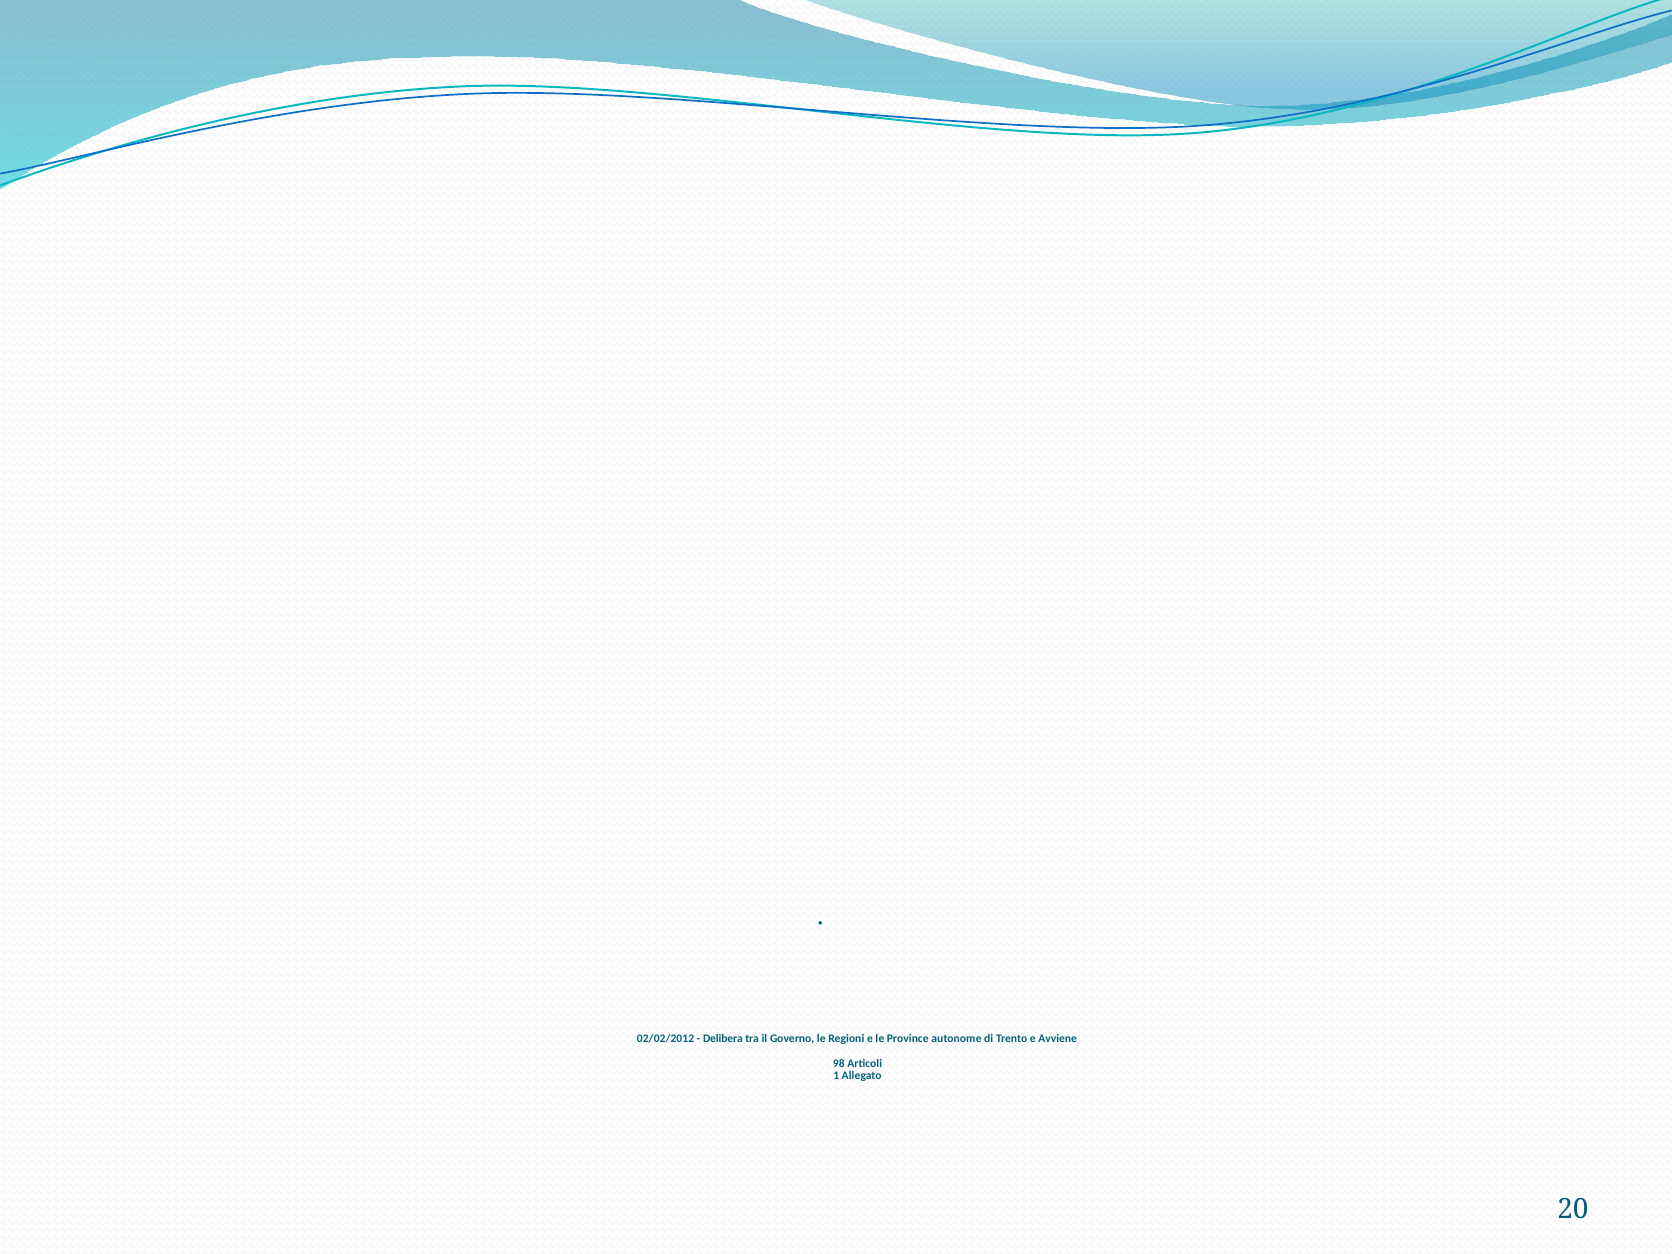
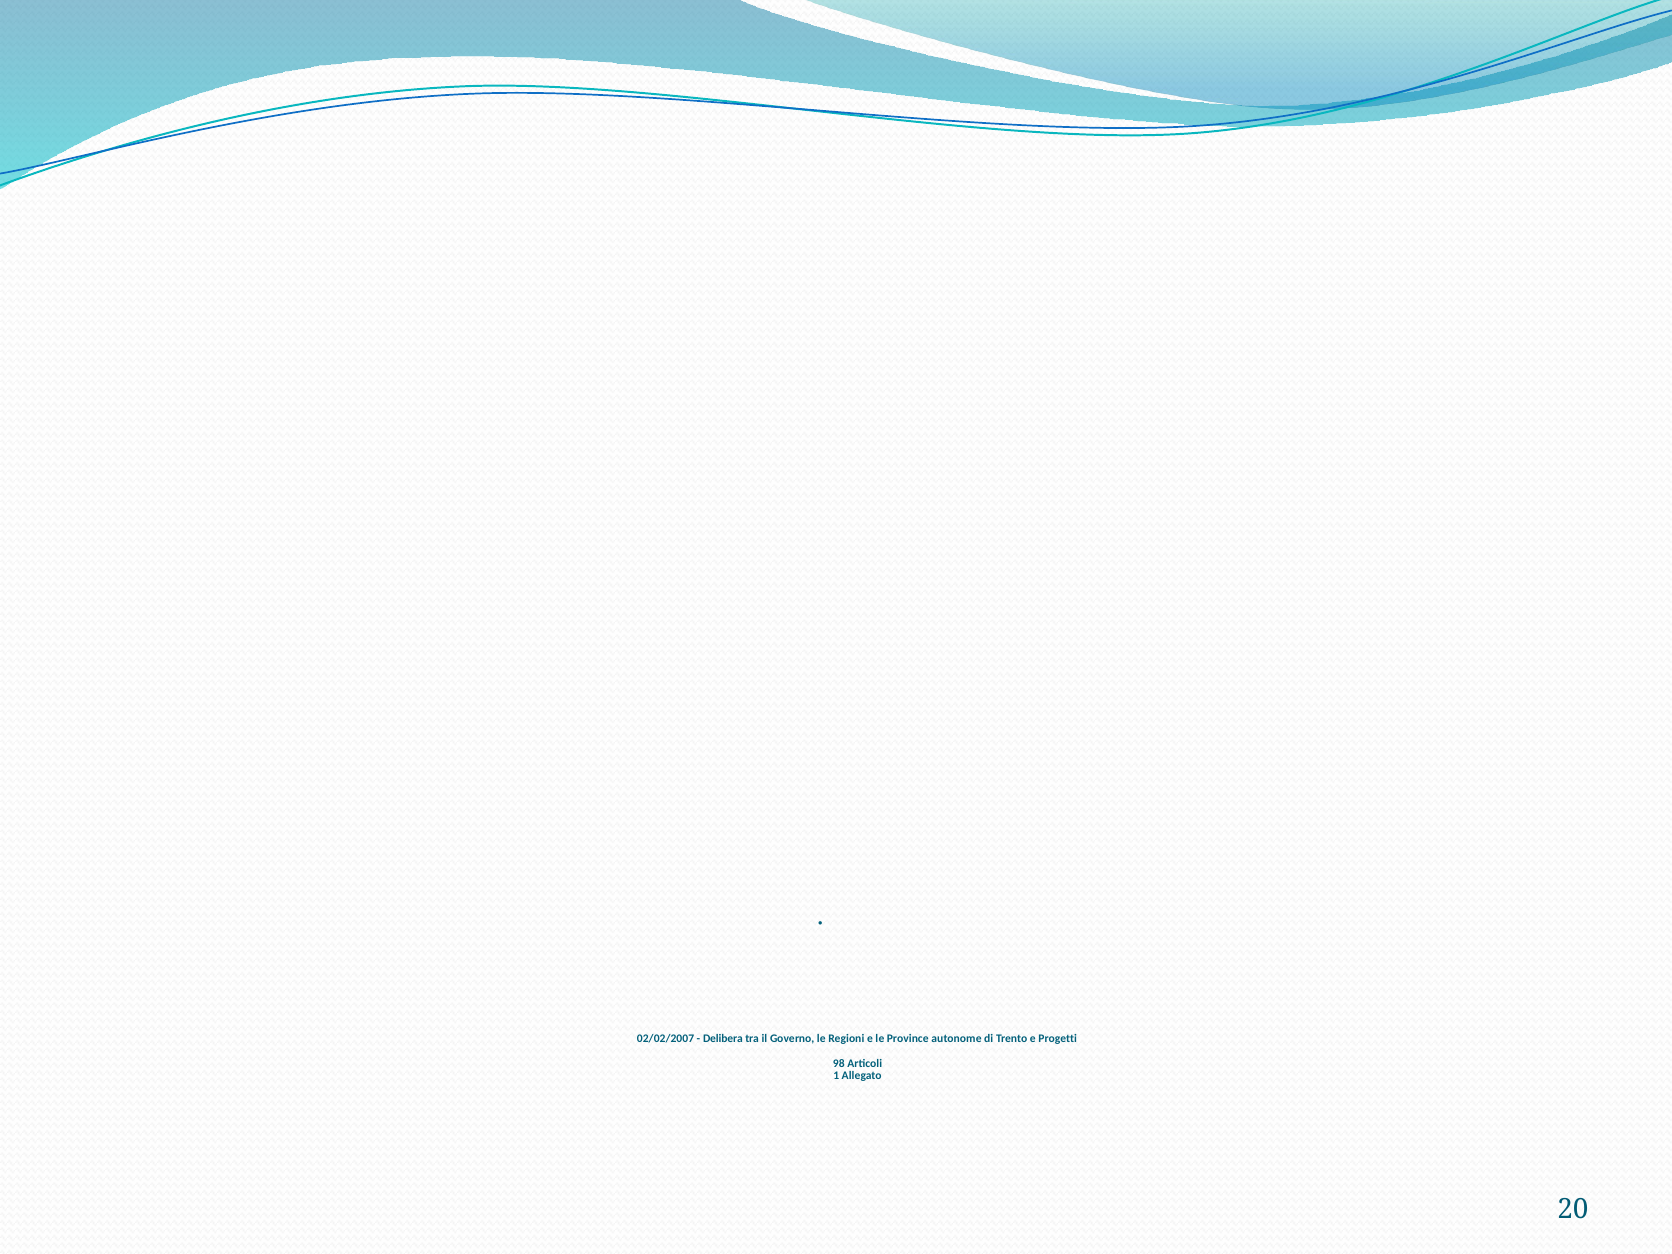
02/02/2012: 02/02/2012 -> 02/02/2007
Avviene: Avviene -> Progetti
